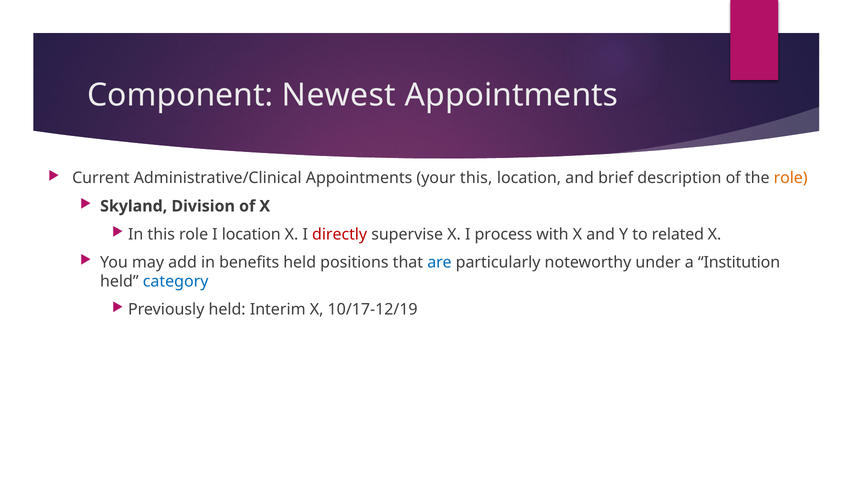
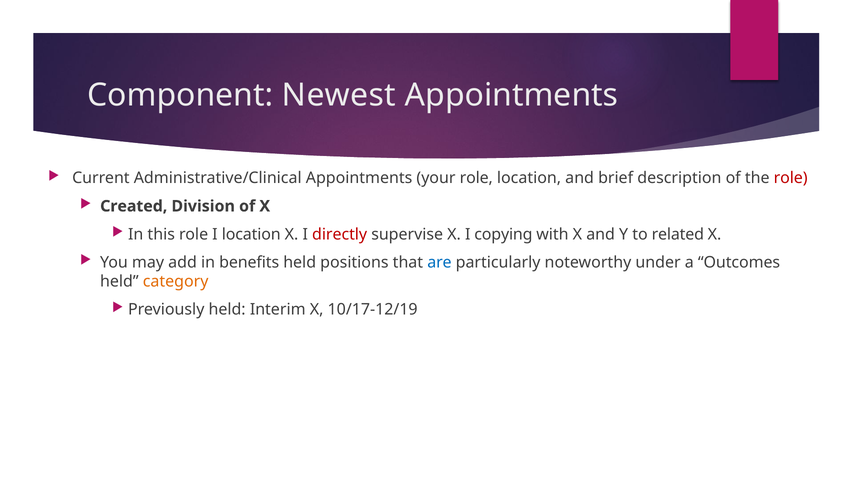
your this: this -> role
role at (791, 178) colour: orange -> red
Skyland: Skyland -> Created
process: process -> copying
Institution: Institution -> Outcomes
category colour: blue -> orange
